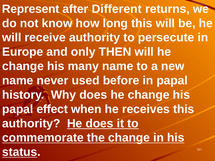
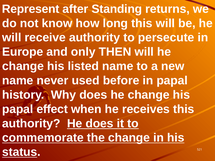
Different: Different -> Standing
many: many -> listed
